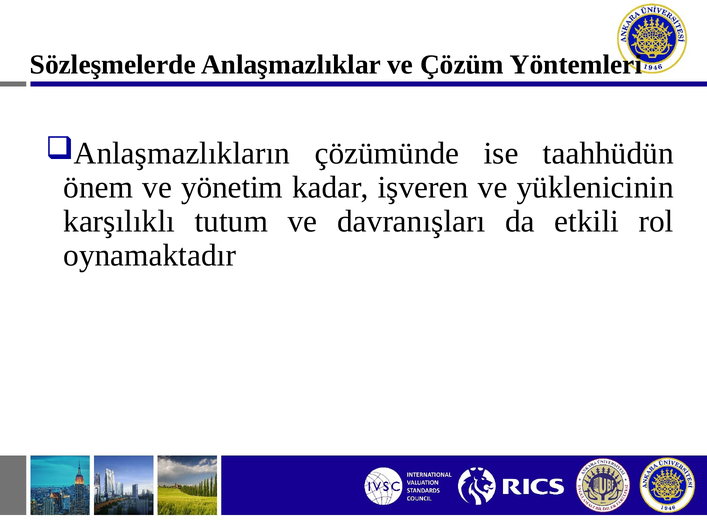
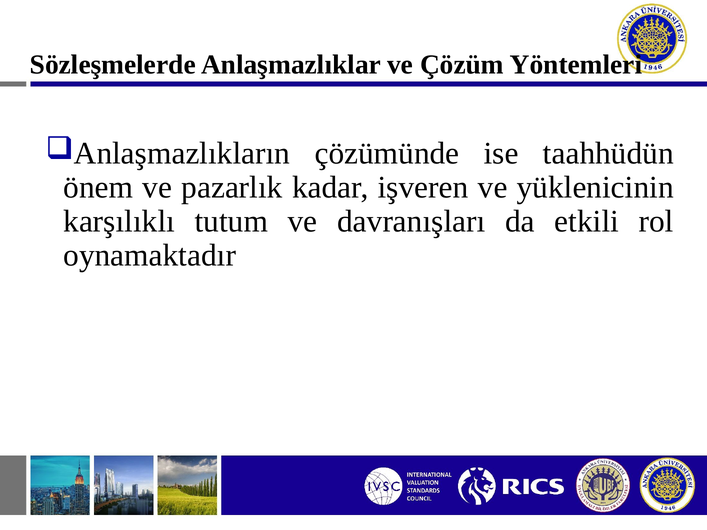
yönetim: yönetim -> pazarlık
